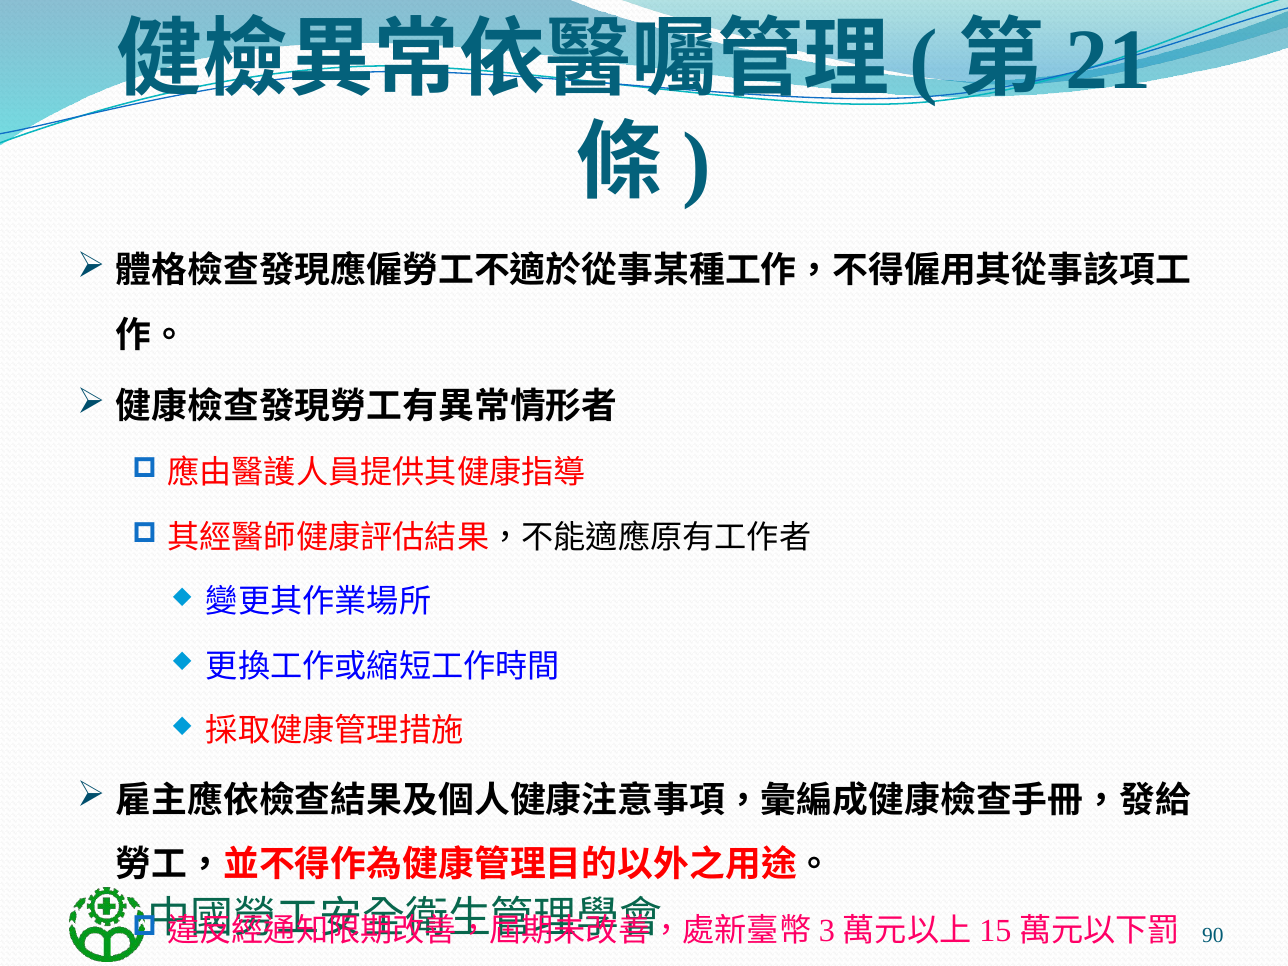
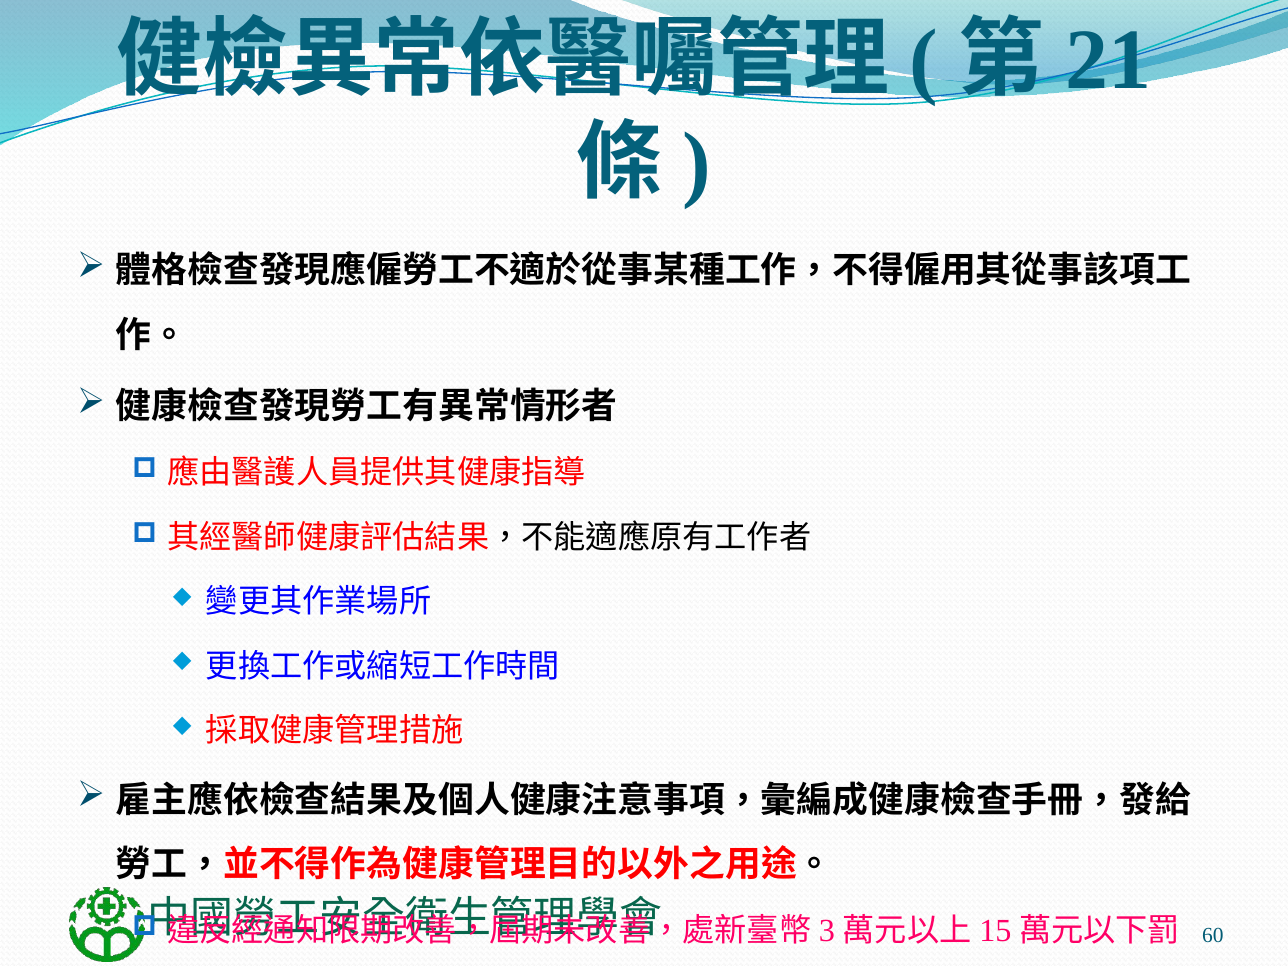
90: 90 -> 60
